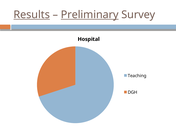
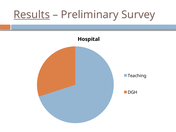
Preliminary underline: present -> none
